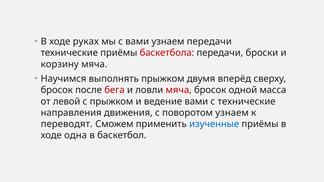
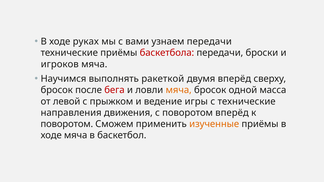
корзину: корзину -> игроков
выполнять прыжком: прыжком -> ракеткой
мяча at (179, 90) colour: red -> orange
ведение вами: вами -> игры
поворотом узнаем: узнаем -> вперёд
переводят at (67, 124): переводят -> поворотом
изученные colour: blue -> orange
ходе одна: одна -> мяча
